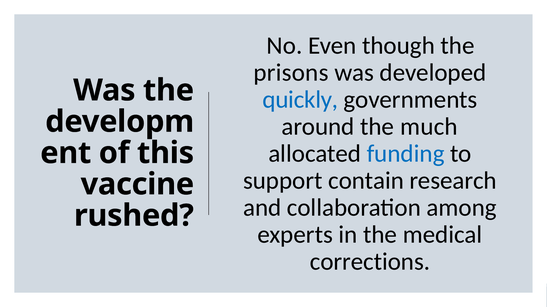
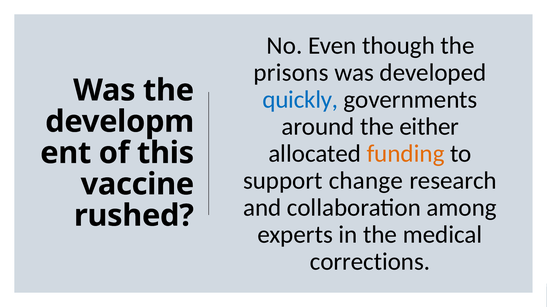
much: much -> either
funding colour: blue -> orange
contain: contain -> change
